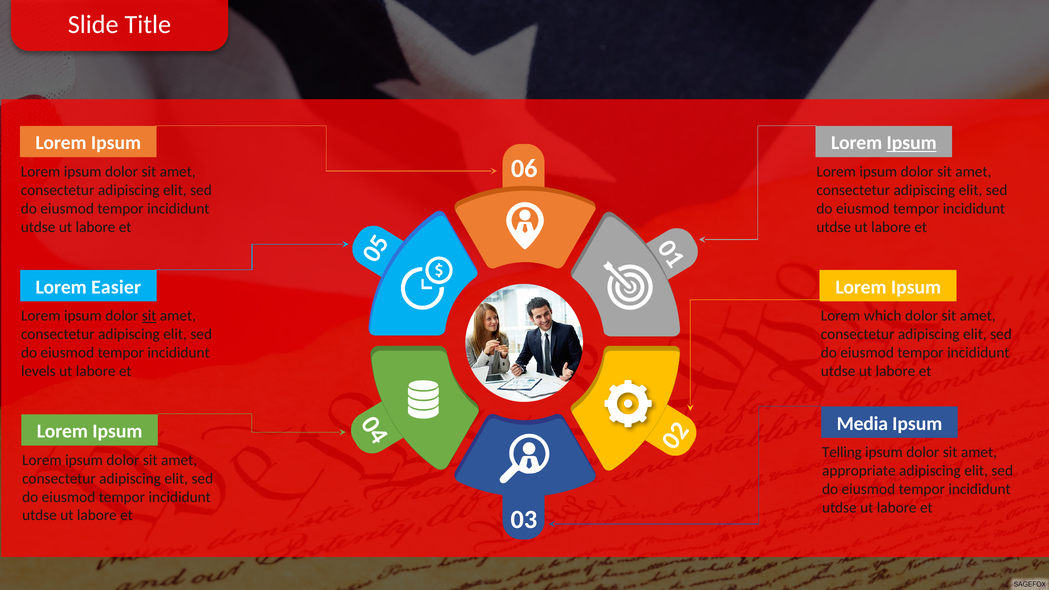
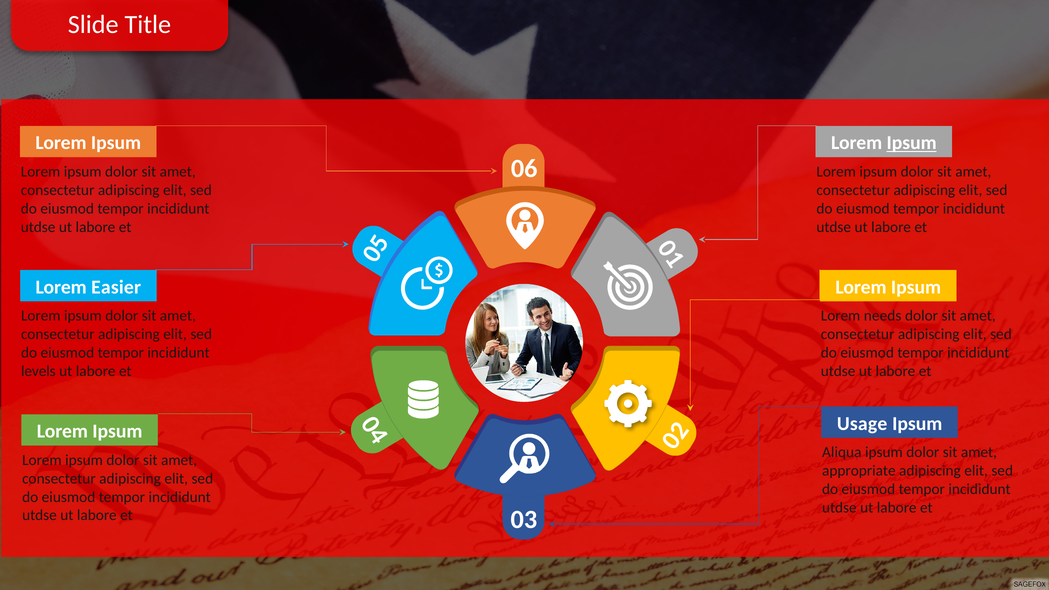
sit at (149, 316) underline: present -> none
which: which -> needs
Media: Media -> Usage
Telling: Telling -> Aliqua
